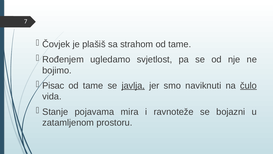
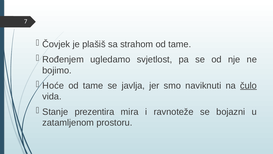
Pisac: Pisac -> Hoće
javlja underline: present -> none
pojavama: pojavama -> prezentira
